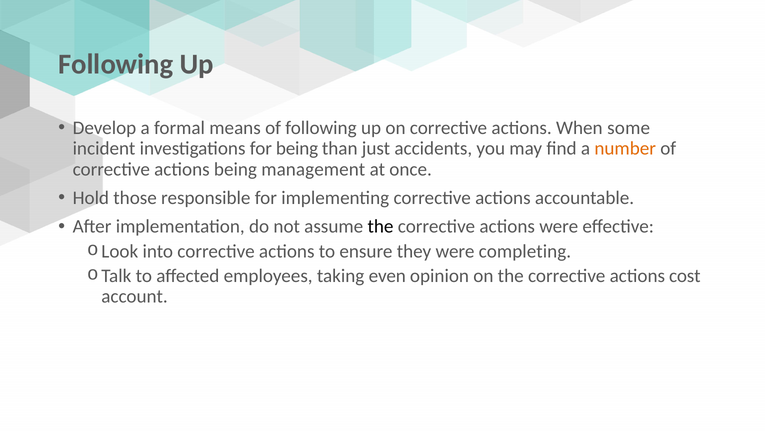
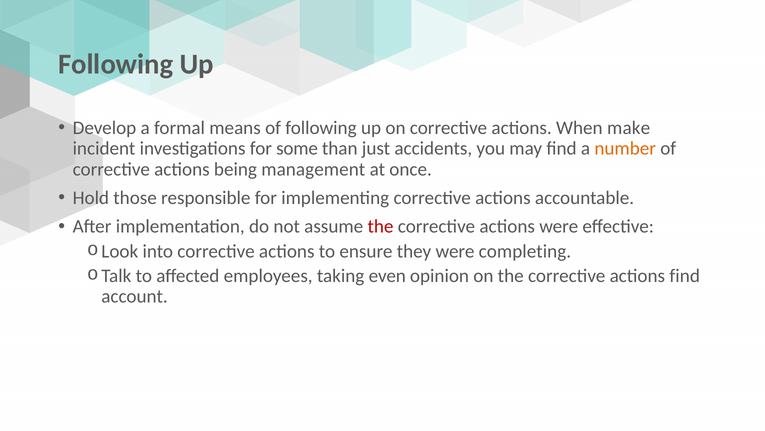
some: some -> make
for being: being -> some
the at (380, 226) colour: black -> red
actions cost: cost -> find
